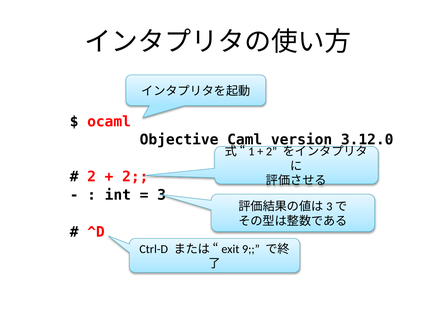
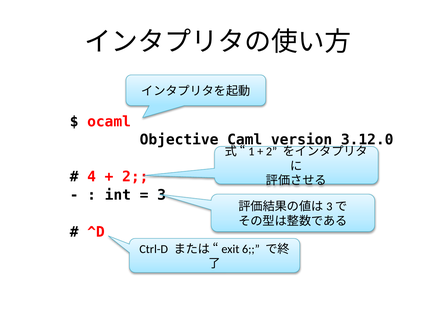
2 at (92, 177): 2 -> 4
9: 9 -> 6
